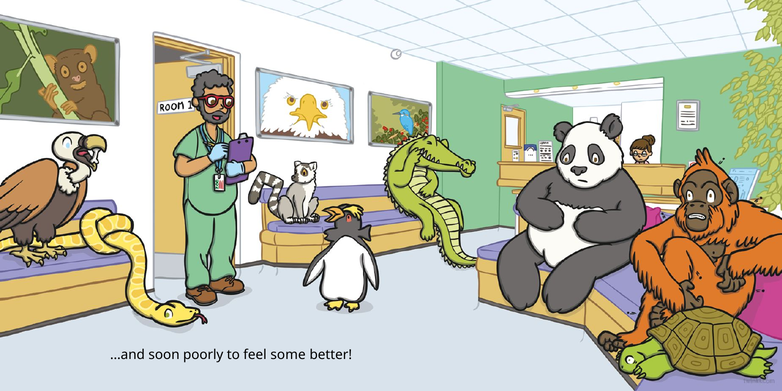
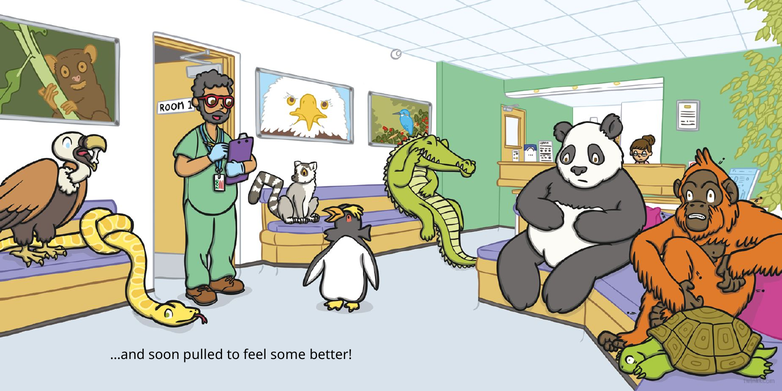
poorly: poorly -> pulled
